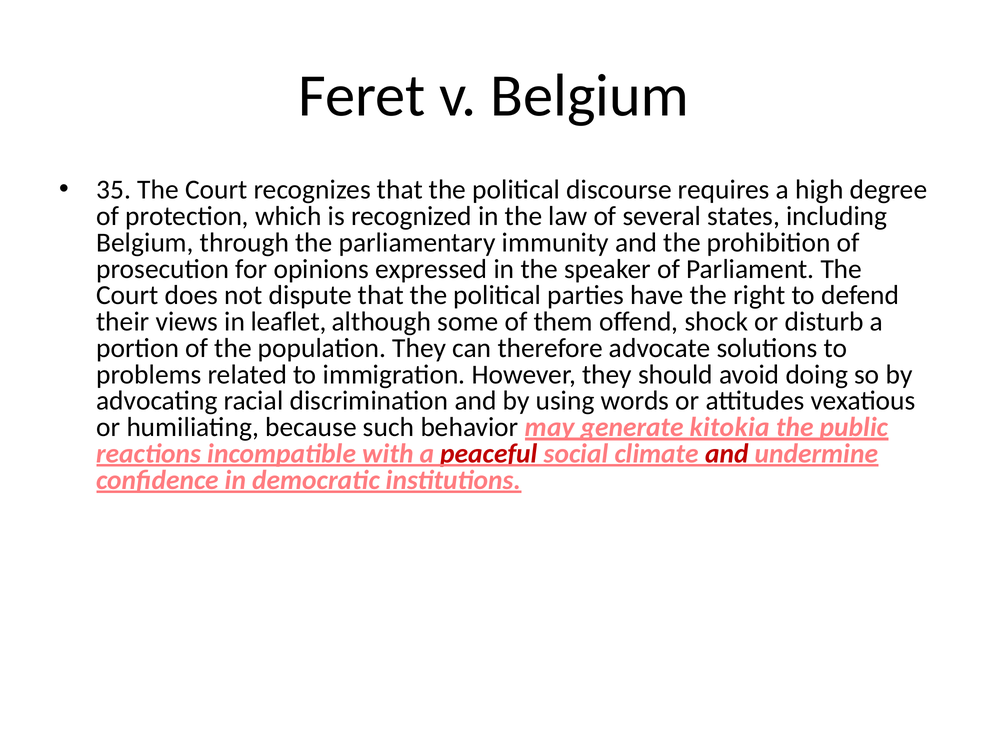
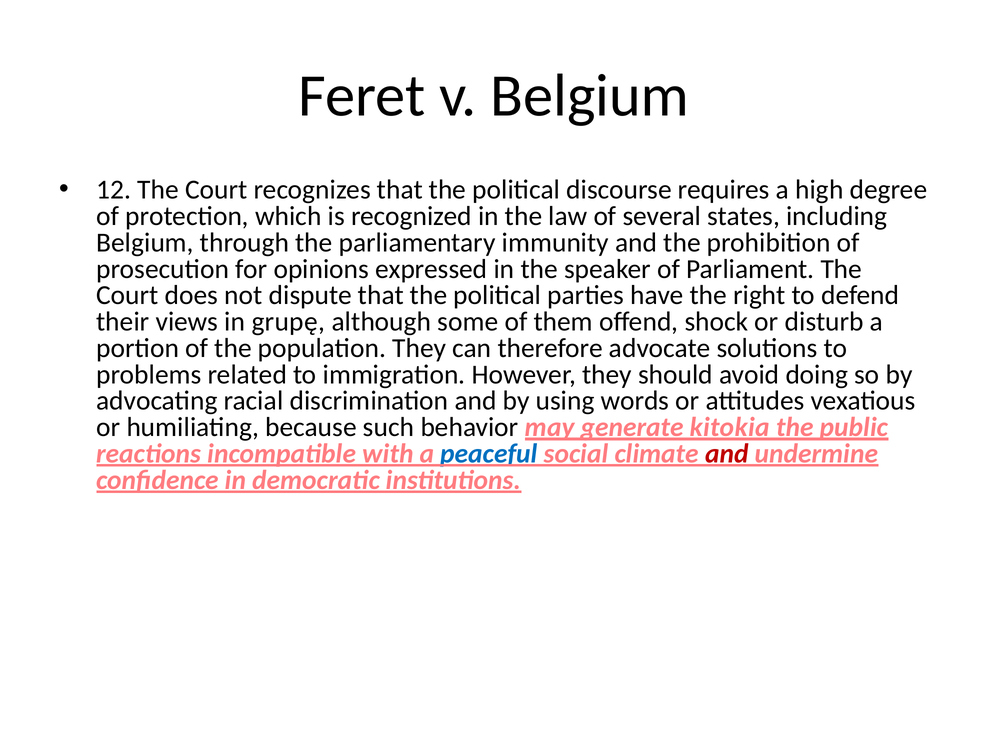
35: 35 -> 12
leaflet: leaflet -> grupę
peaceful colour: red -> blue
